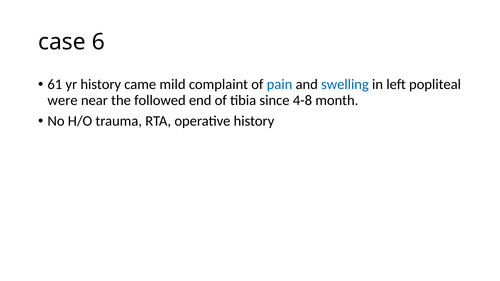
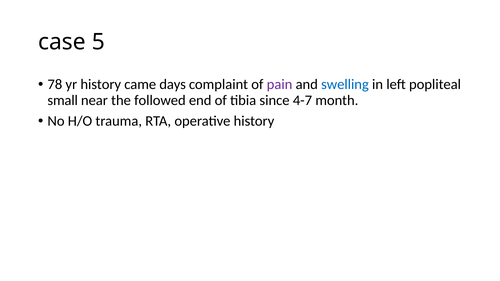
6: 6 -> 5
61: 61 -> 78
mild: mild -> days
pain colour: blue -> purple
were: were -> small
4-8: 4-8 -> 4-7
